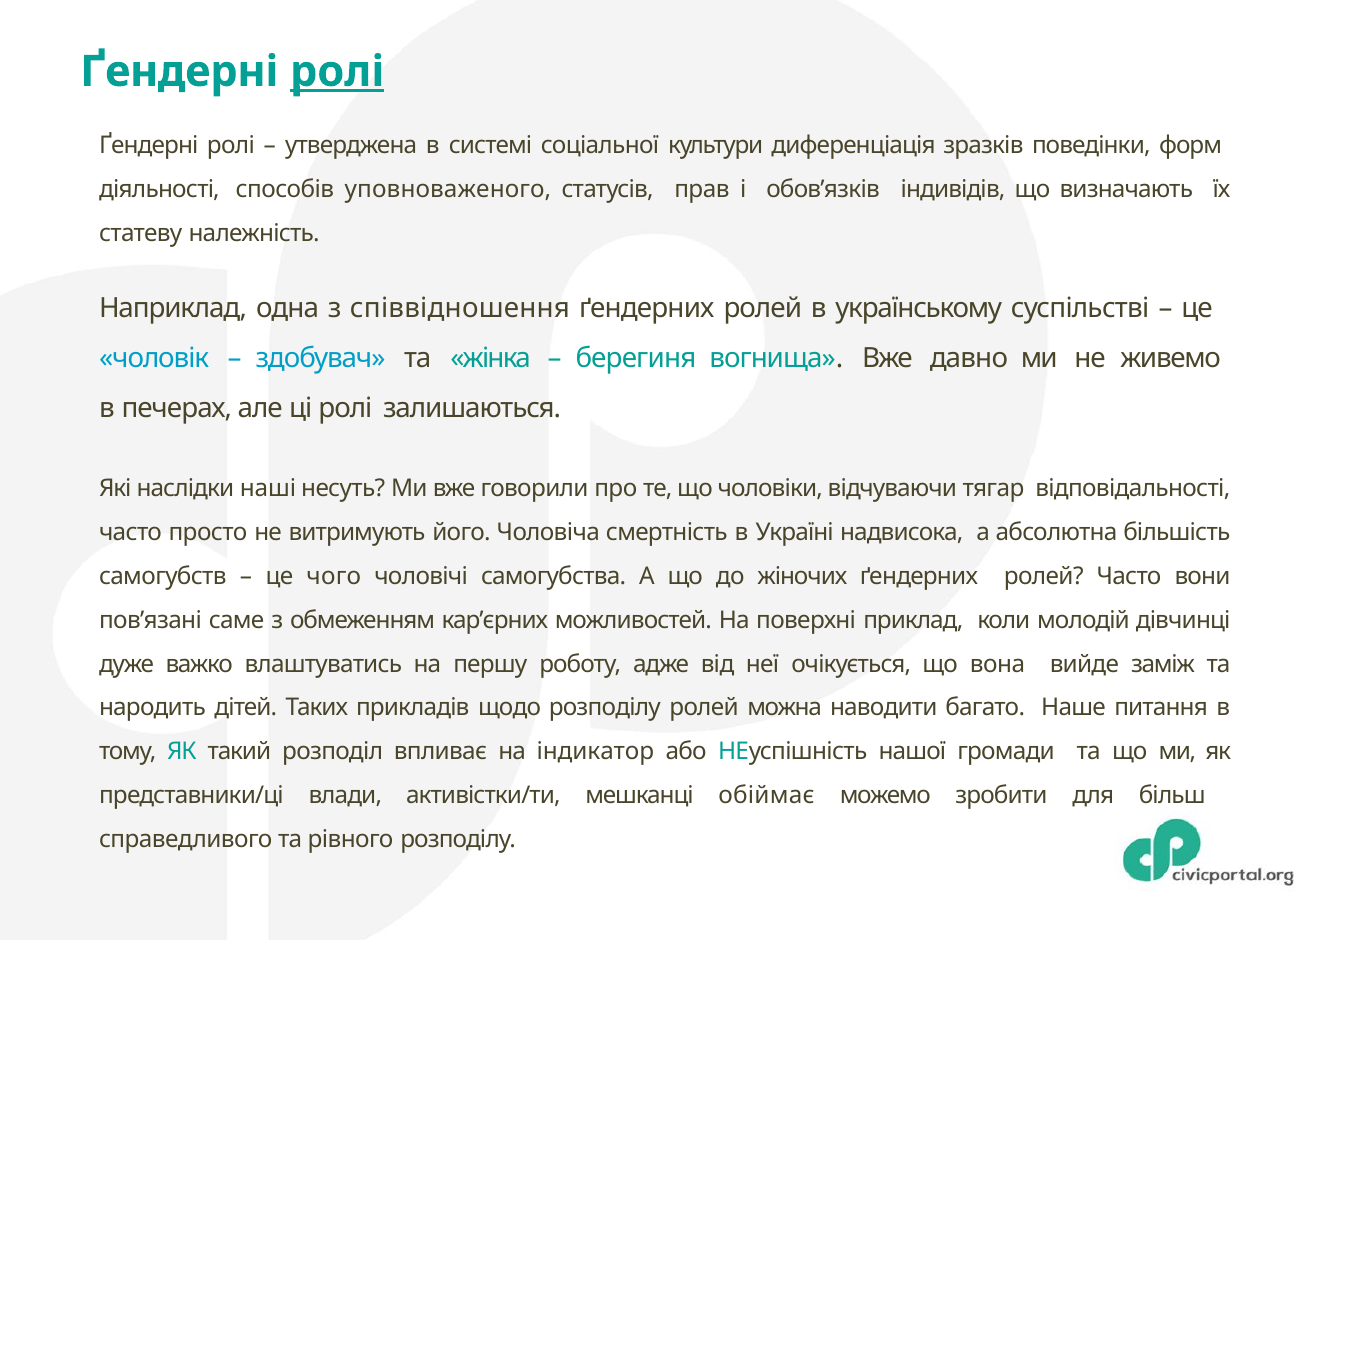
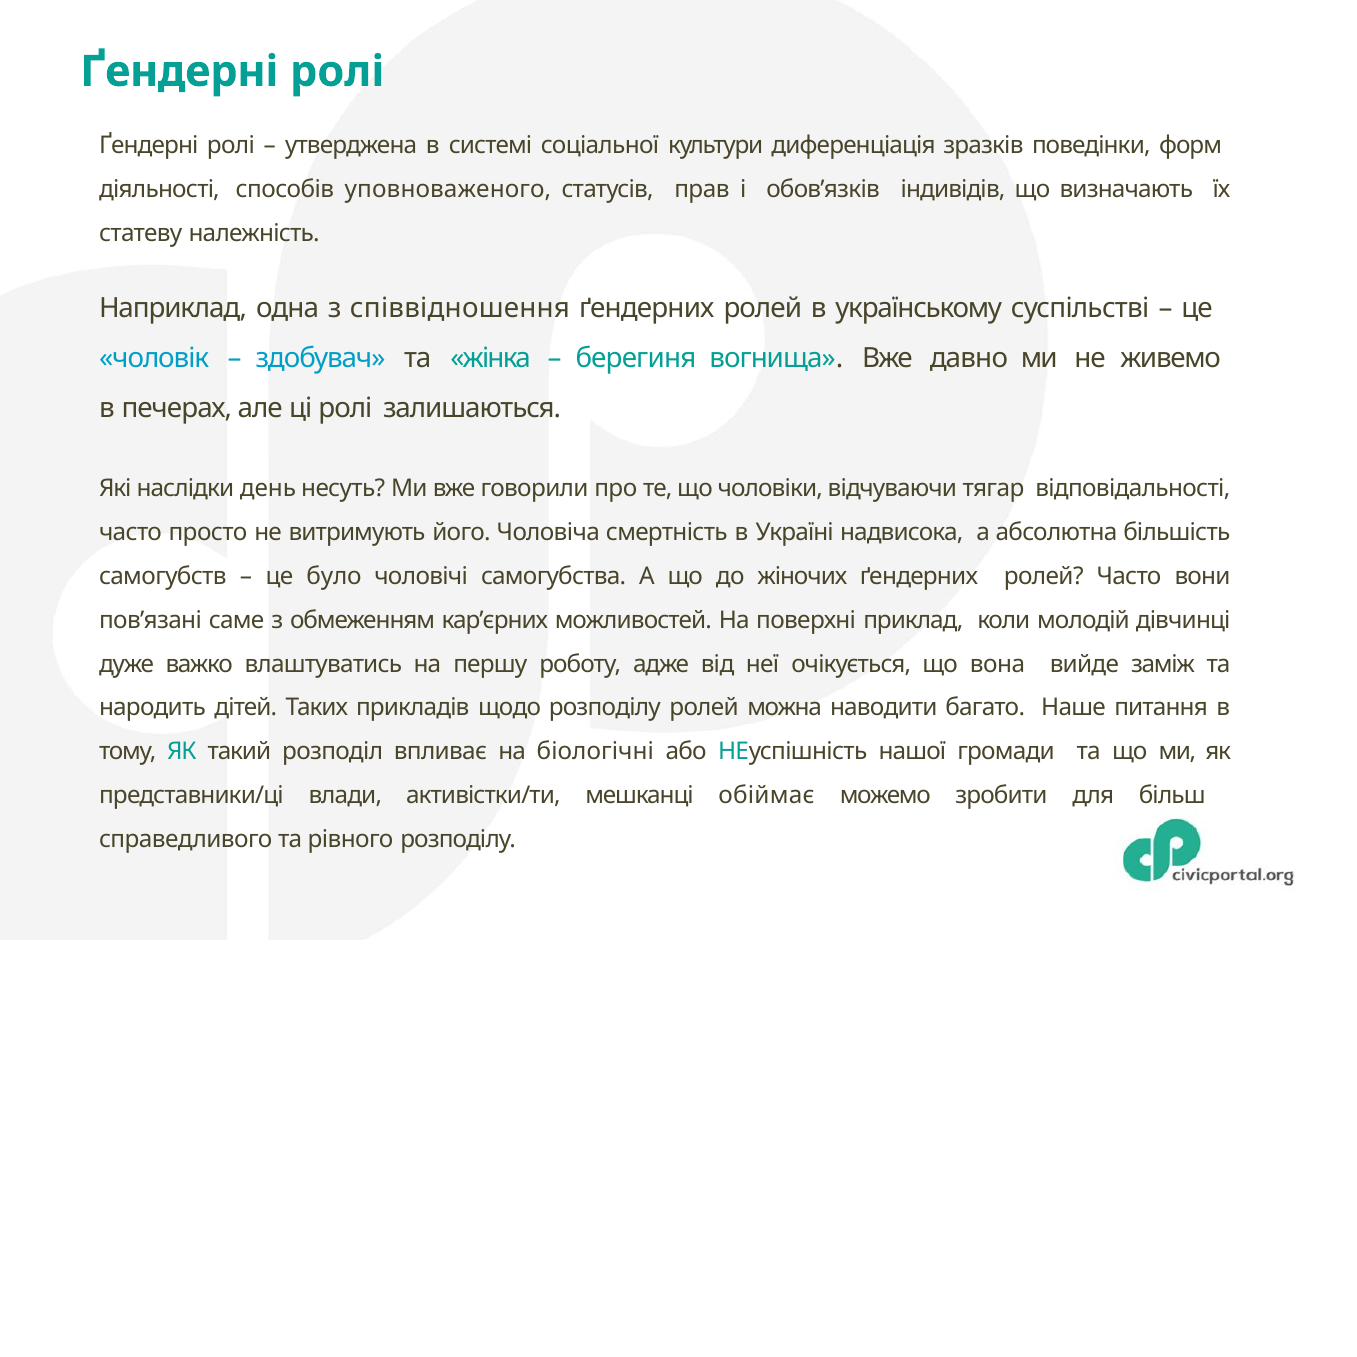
ролі at (337, 72) underline: present -> none
наші: наші -> день
чого: чого -> було
індикатор: індикатор -> біологічні
